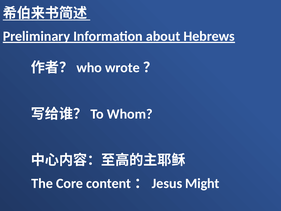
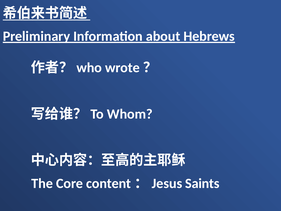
Might: Might -> Saints
